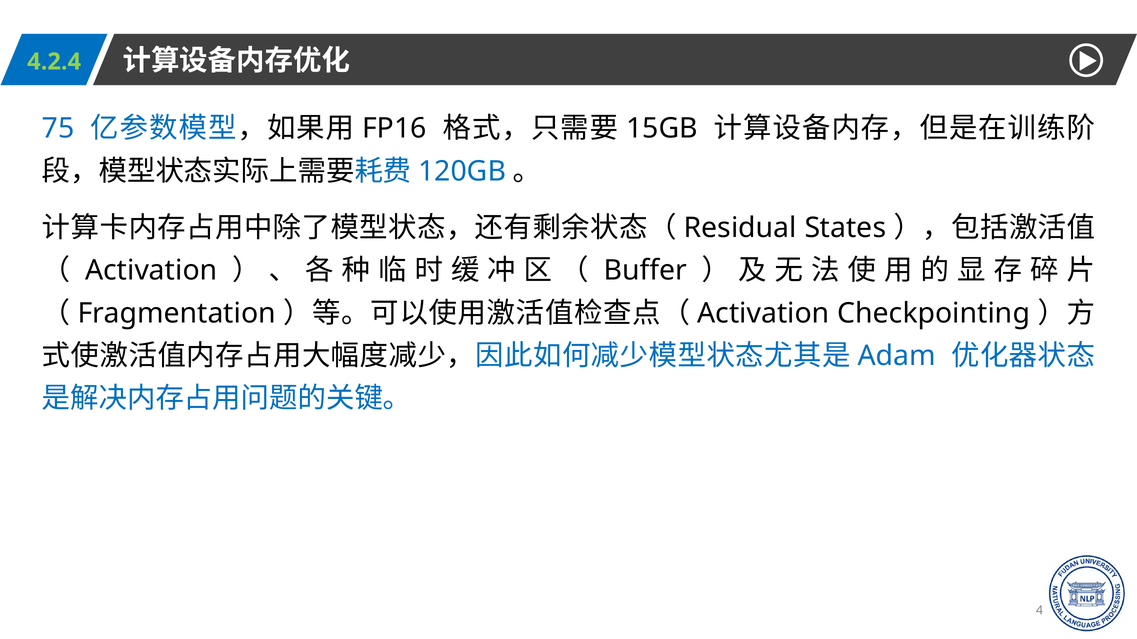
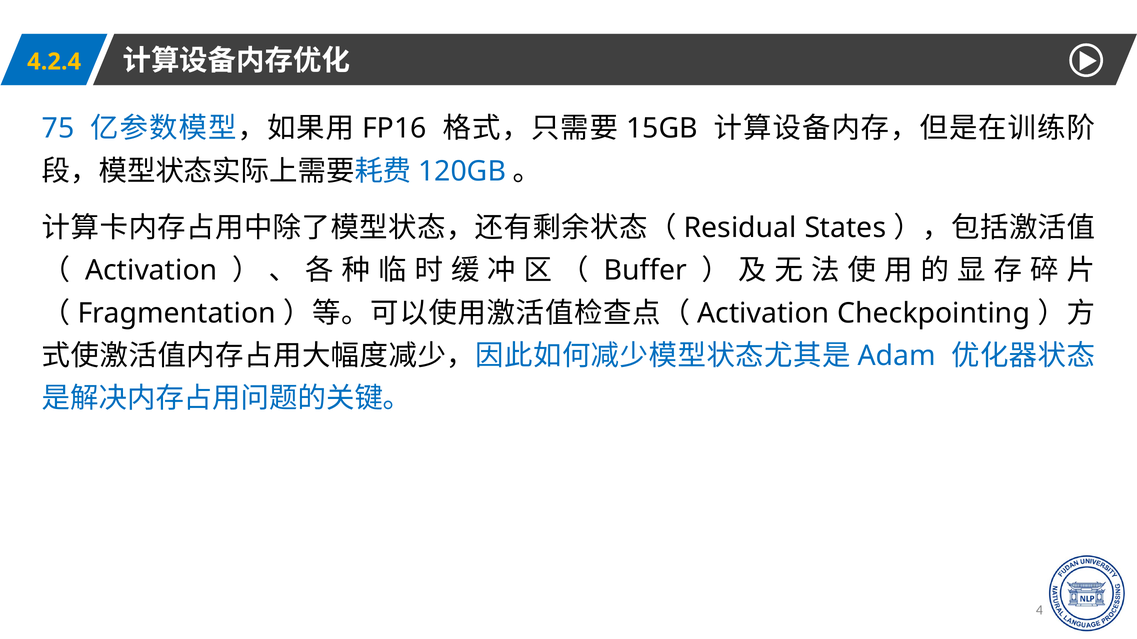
4.2.4 colour: light green -> yellow
